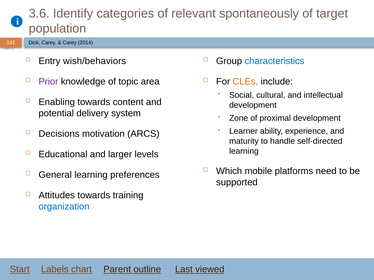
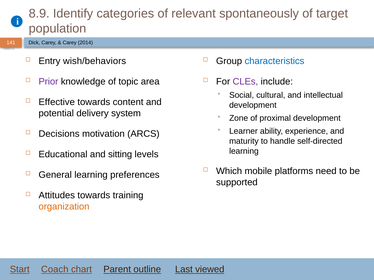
3.6: 3.6 -> 8.9
CLEs colour: orange -> purple
Enabling: Enabling -> Effective
larger: larger -> sitting
organization colour: blue -> orange
Labels: Labels -> Coach
